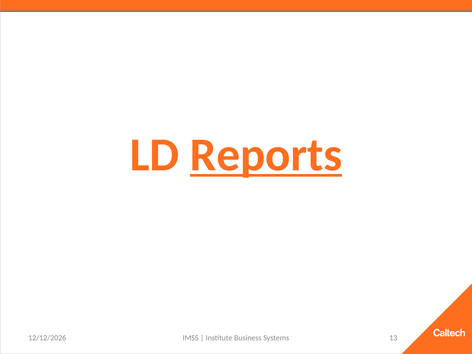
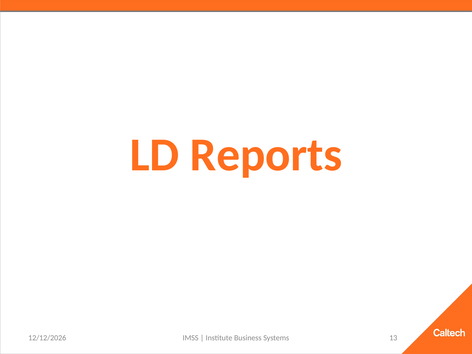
Reports underline: present -> none
